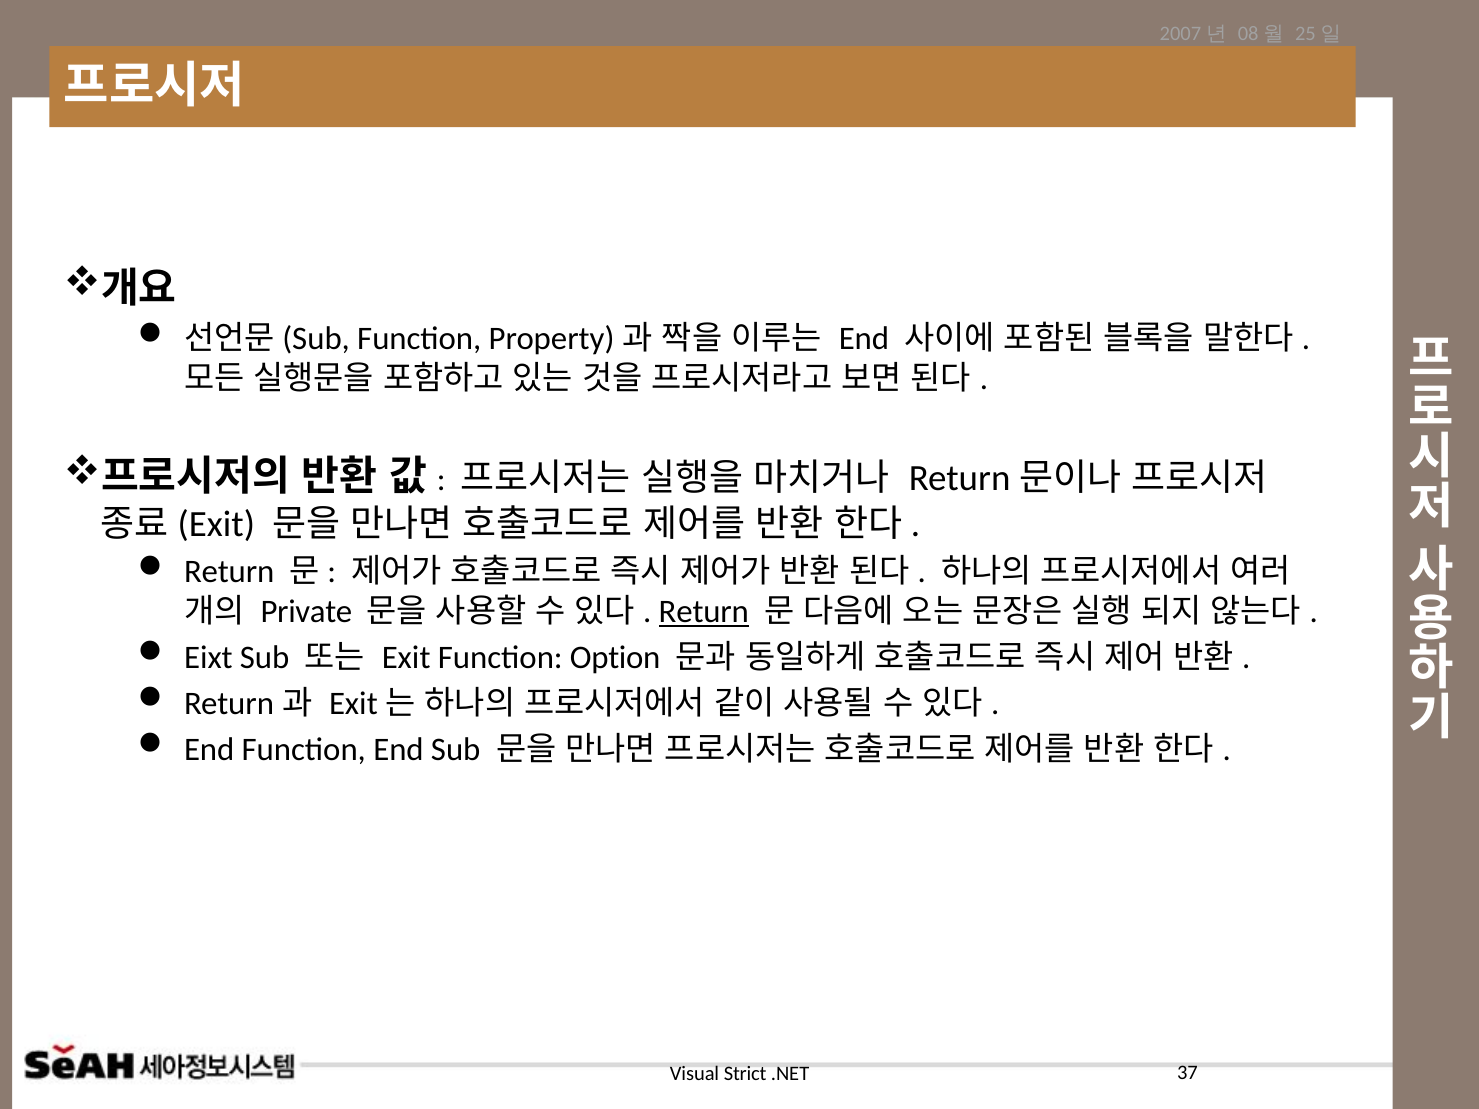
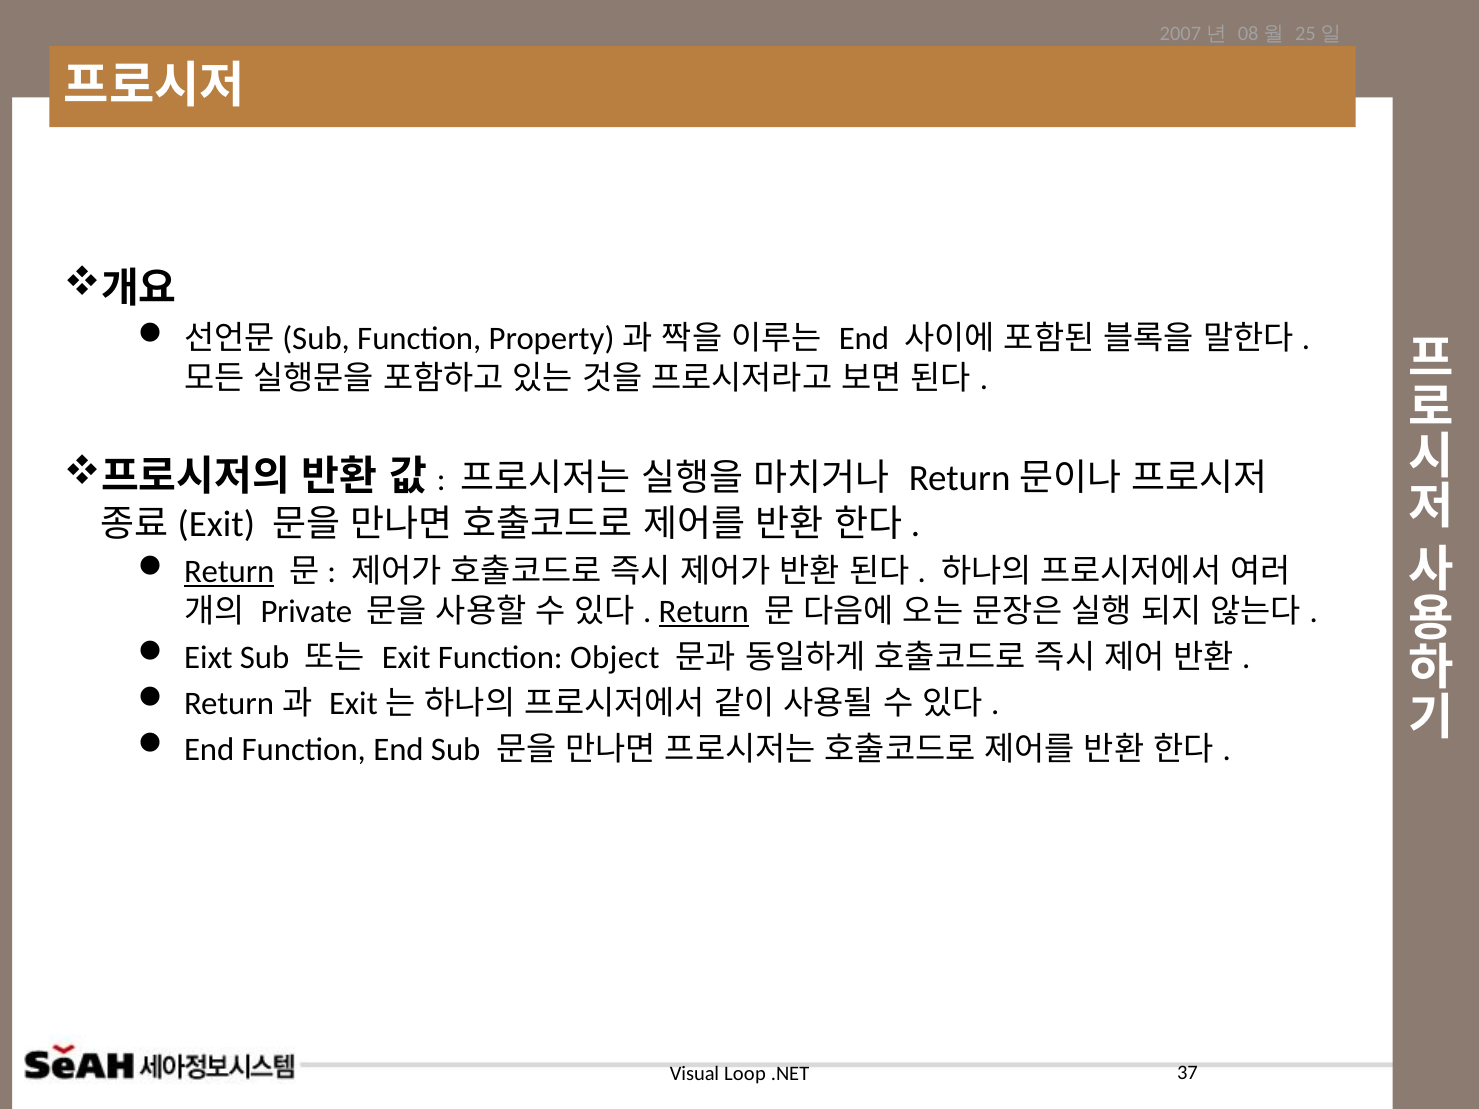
Return at (229, 572) underline: none -> present
Option: Option -> Object
Strict: Strict -> Loop
